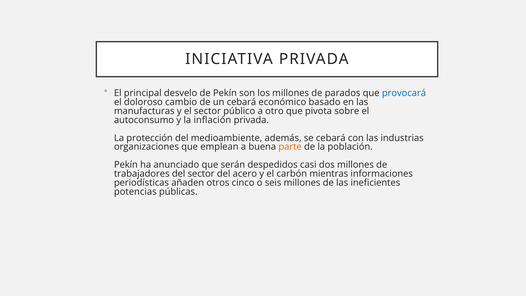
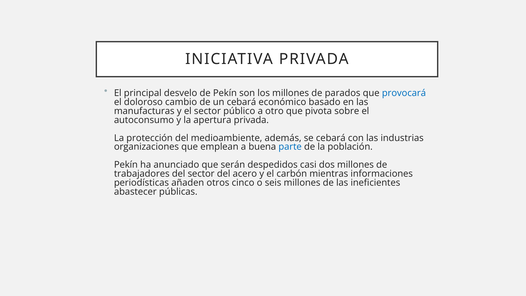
inflación: inflación -> apertura
parte colour: orange -> blue
potencias: potencias -> abastecer
